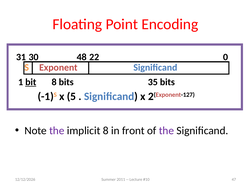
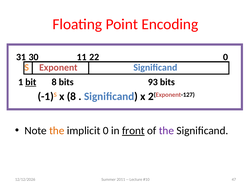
48: 48 -> 11
35: 35 -> 93
x 5: 5 -> 8
the at (57, 131) colour: purple -> orange
implicit 8: 8 -> 0
front underline: none -> present
